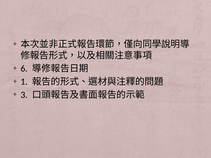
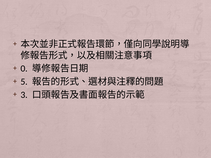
6: 6 -> 0
1: 1 -> 5
